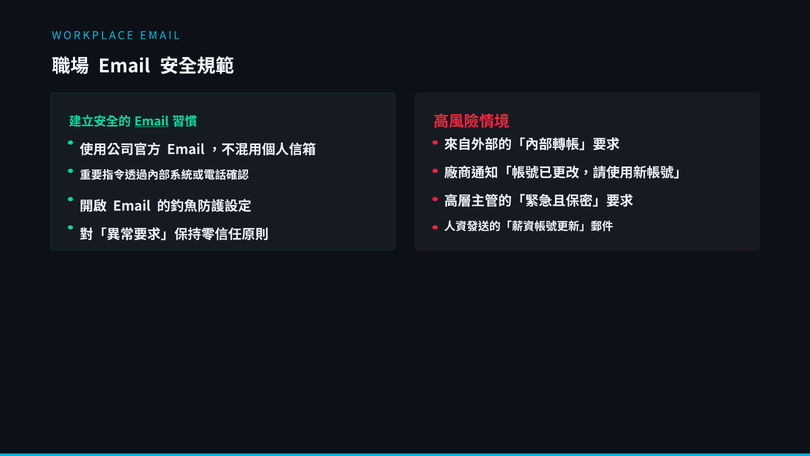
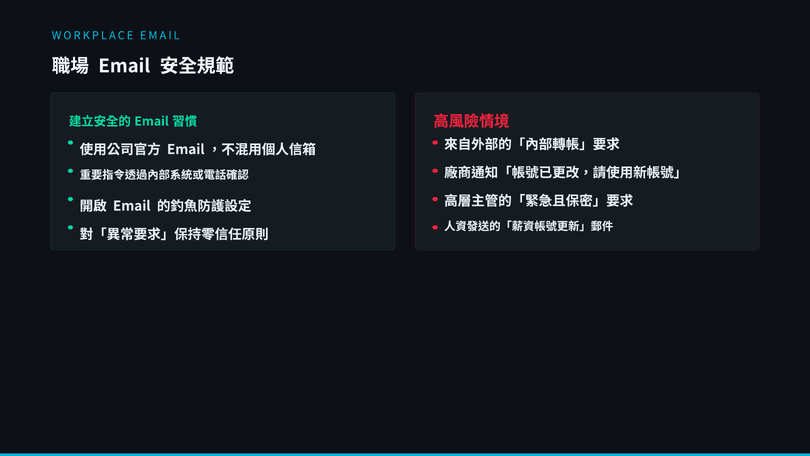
Email at (152, 121) underline: present -> none
